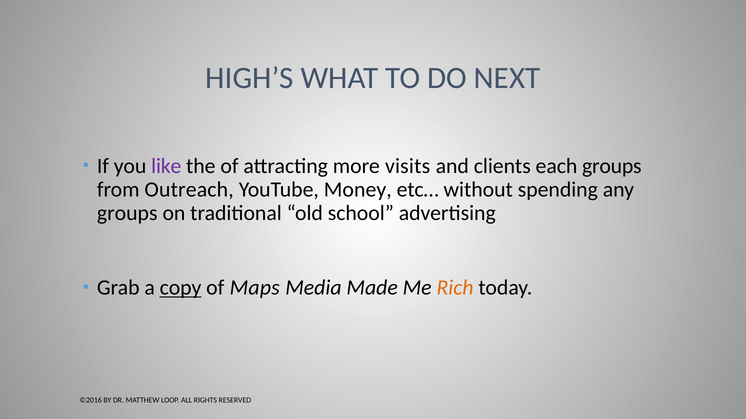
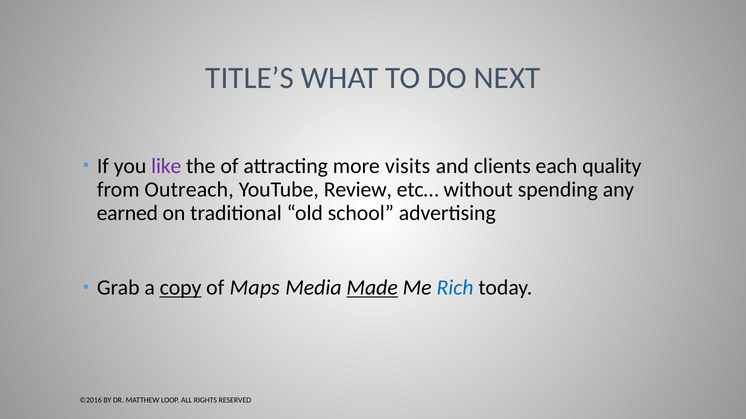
HIGH’S: HIGH’S -> TITLE’S
each groups: groups -> quality
Money: Money -> Review
groups at (127, 213): groups -> earned
Made underline: none -> present
Rich colour: orange -> blue
